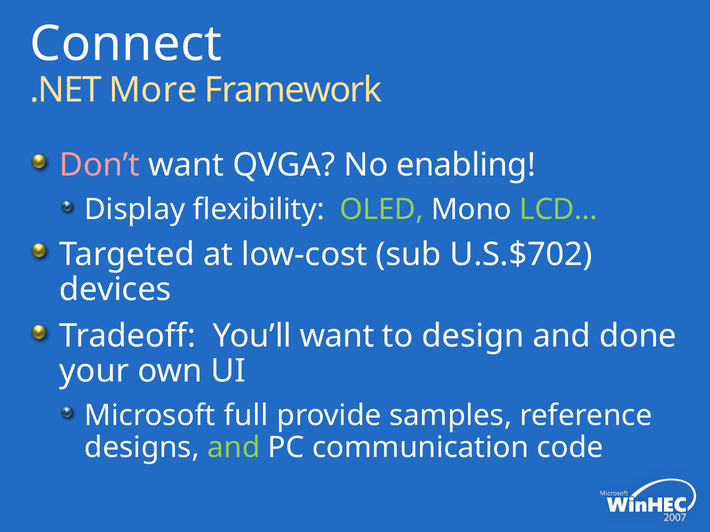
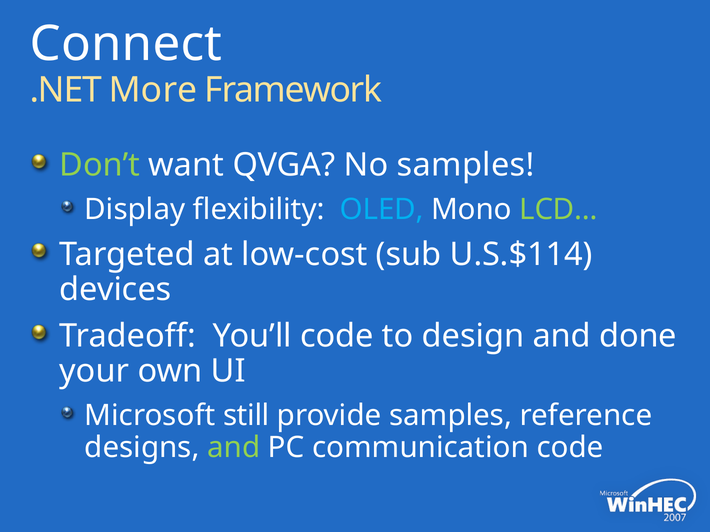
Don’t colour: pink -> light green
No enabling: enabling -> samples
OLED colour: light green -> light blue
U.S.$702: U.S.$702 -> U.S.$114
You’ll want: want -> code
full: full -> still
